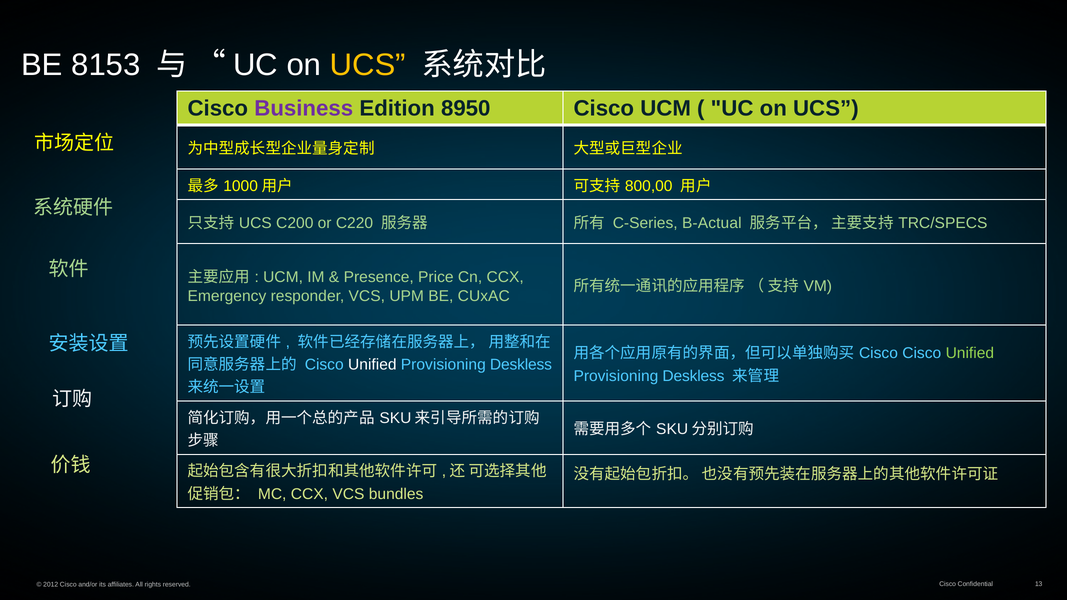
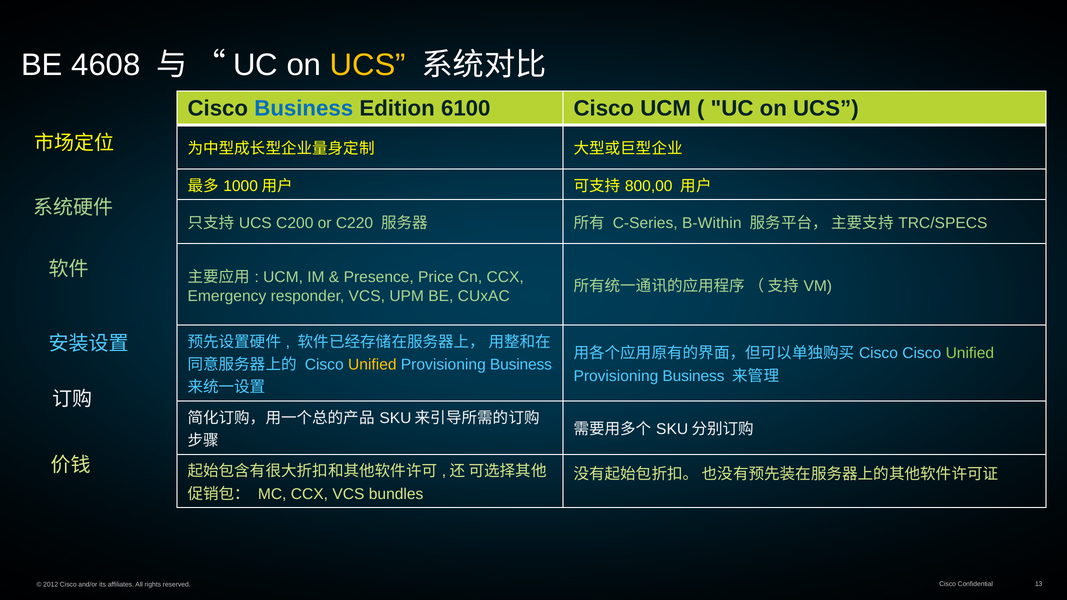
8153: 8153 -> 4608
Business at (304, 108) colour: purple -> blue
8950: 8950 -> 6100
B-Actual: B-Actual -> B-Within
Unified at (372, 365) colour: white -> yellow
Deskless at (521, 365): Deskless -> Business
Deskless at (693, 376): Deskless -> Business
